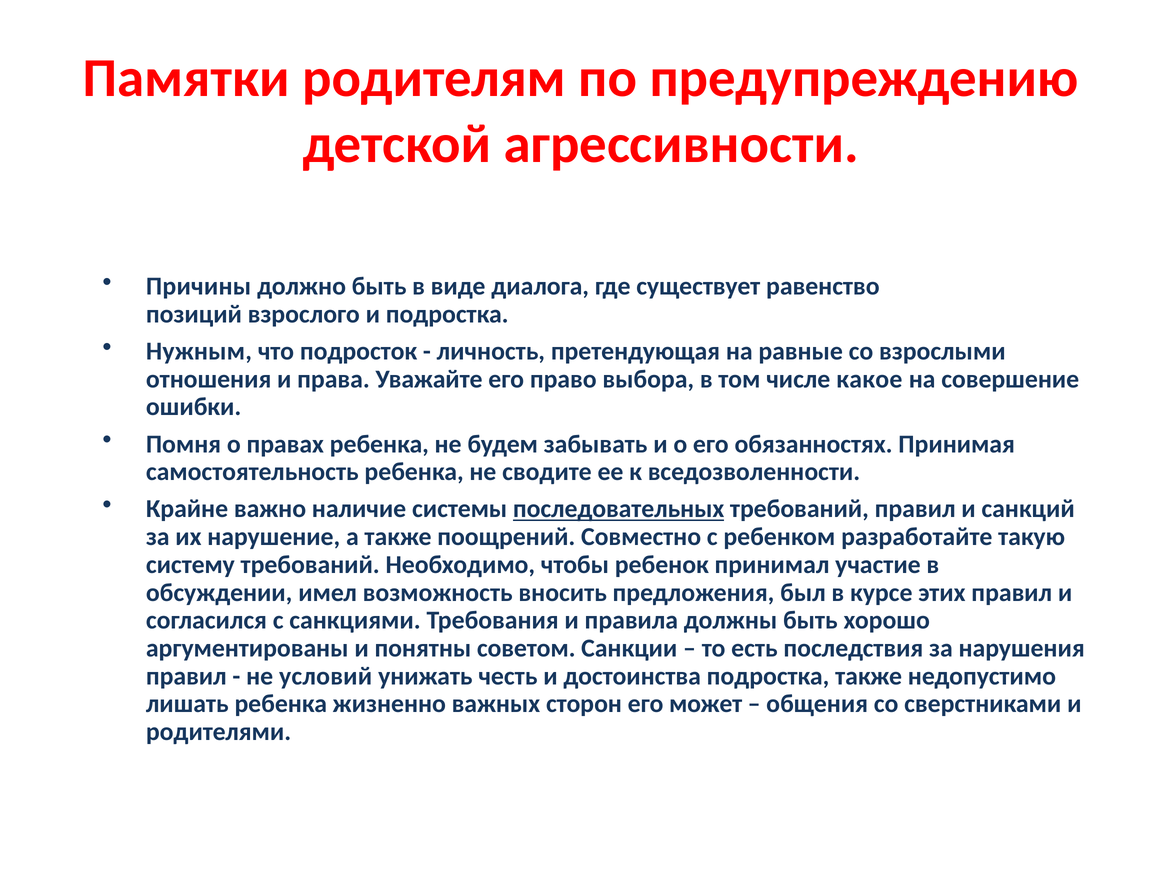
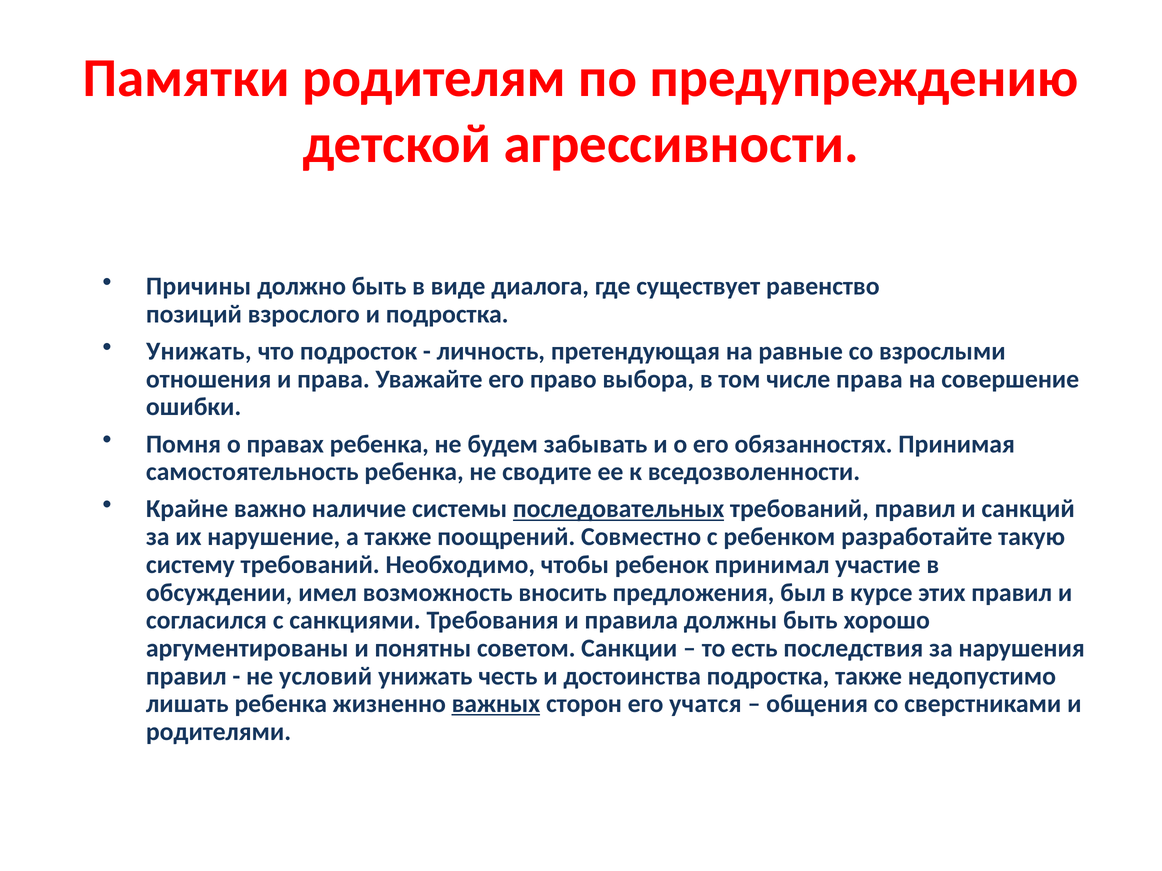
Нужным at (199, 351): Нужным -> Унижать
числе какое: какое -> права
важных underline: none -> present
может: может -> учатся
